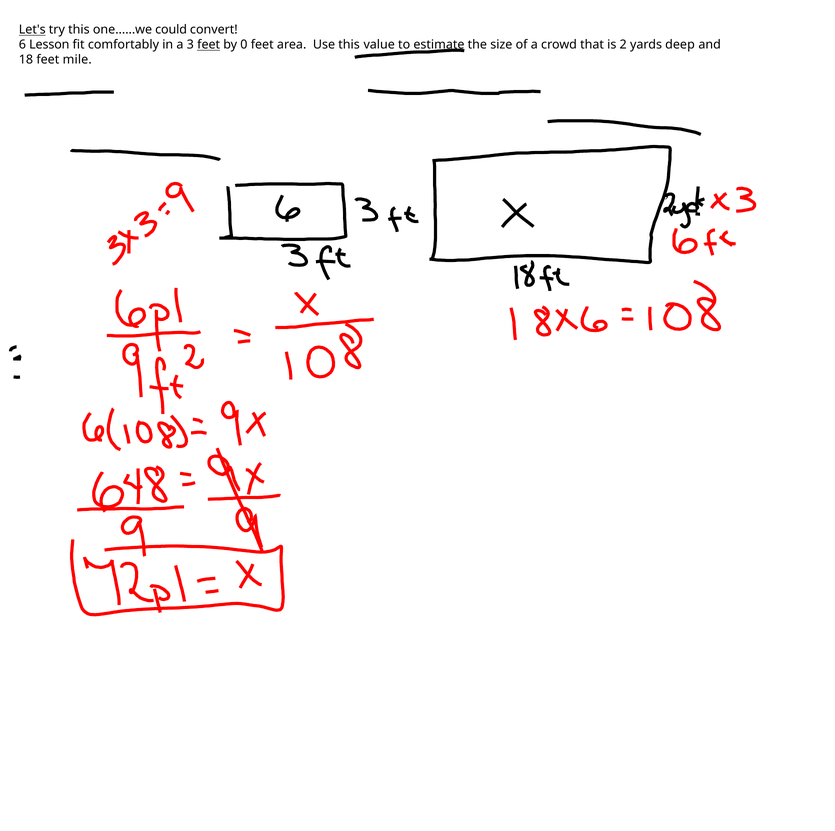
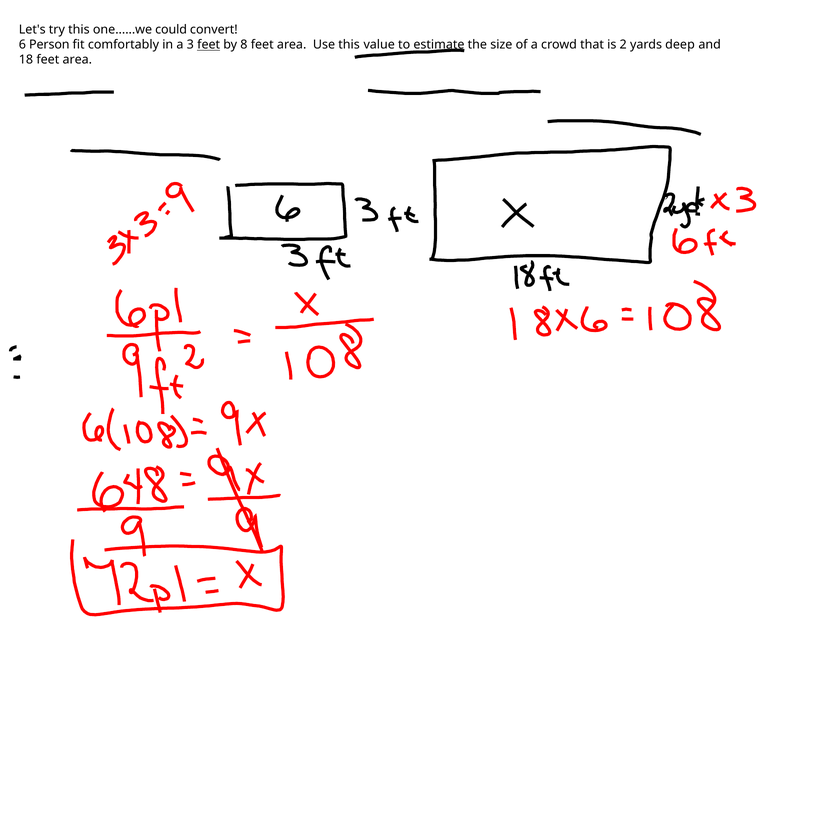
Let's underline: present -> none
Lesson: Lesson -> Person
0: 0 -> 8
18 feet mile: mile -> area
